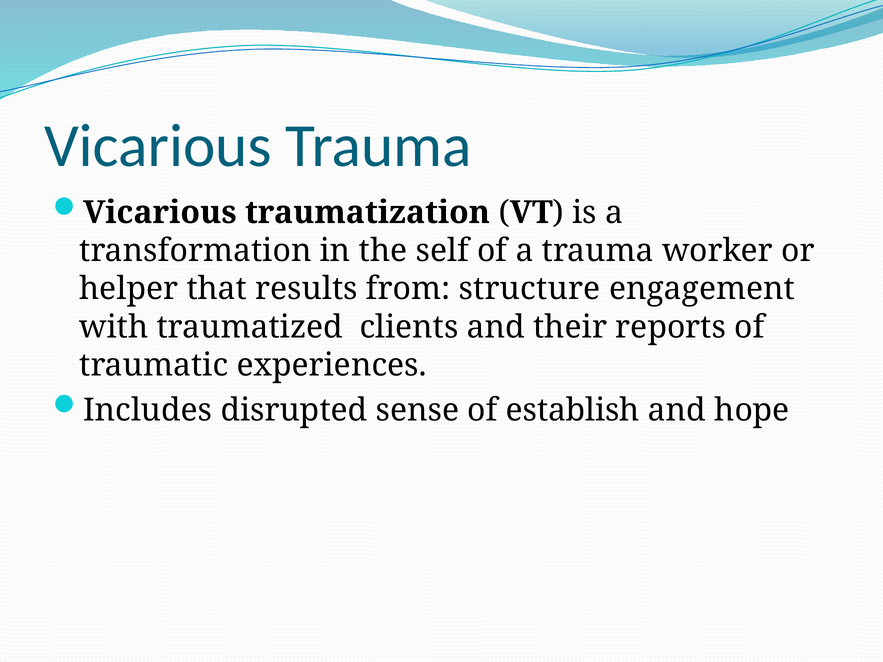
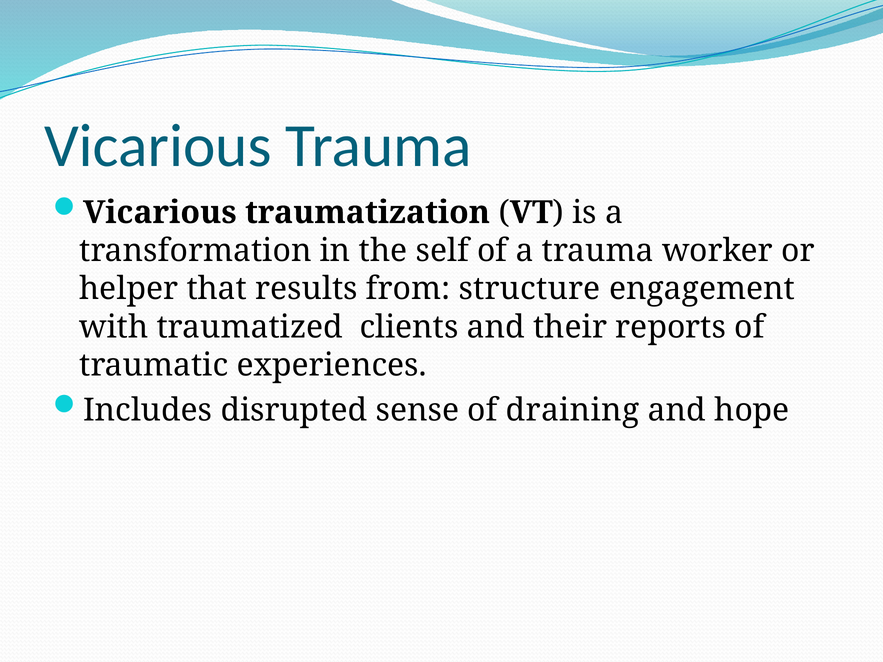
establish: establish -> draining
